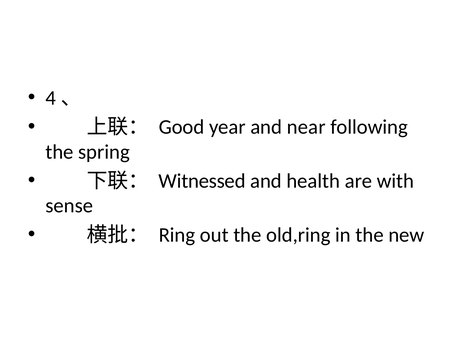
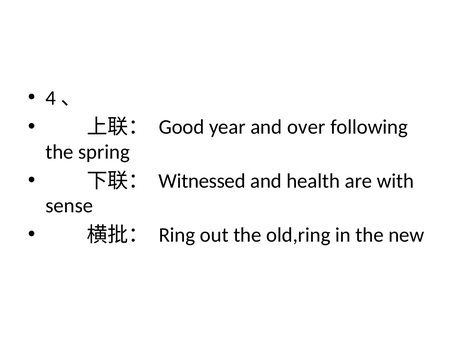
near: near -> over
